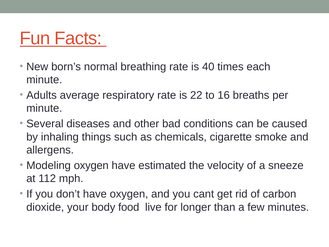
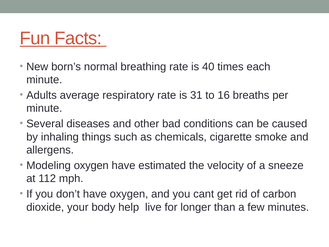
22: 22 -> 31
food: food -> help
